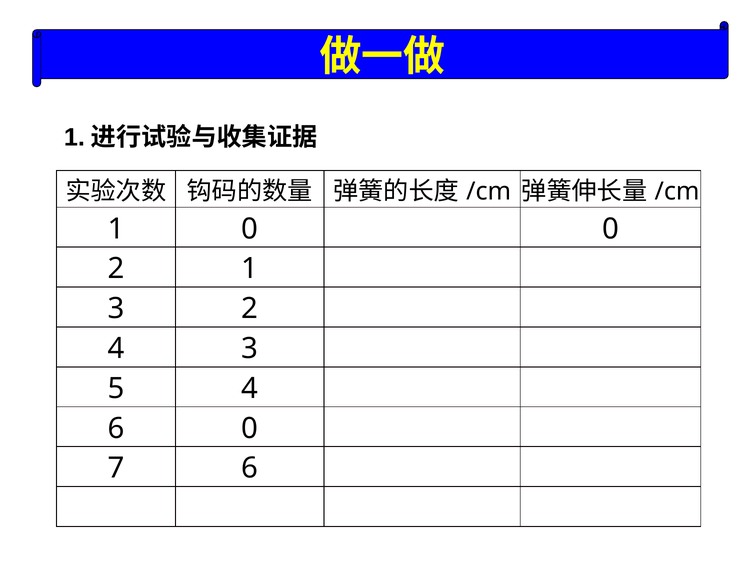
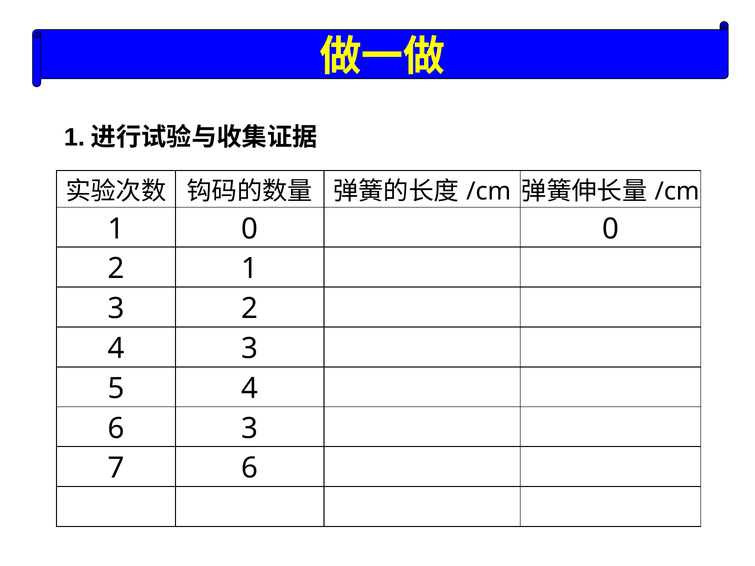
6 0: 0 -> 3
